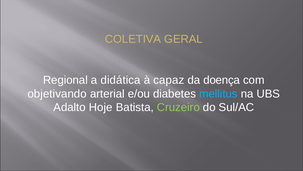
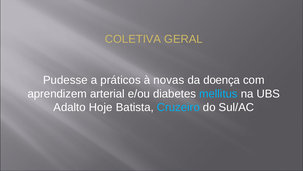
Regional: Regional -> Pudesse
didática: didática -> práticos
capaz: capaz -> novas
objetivando: objetivando -> aprendizem
Cruzeiro colour: light green -> light blue
